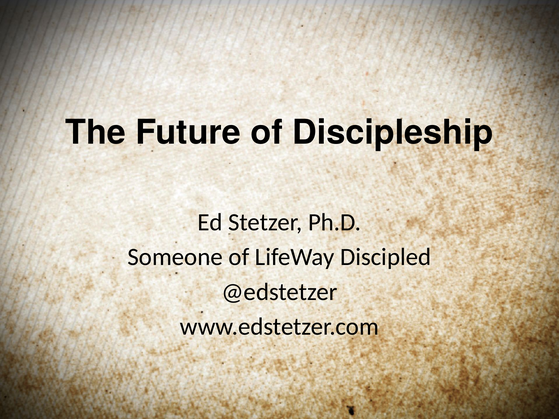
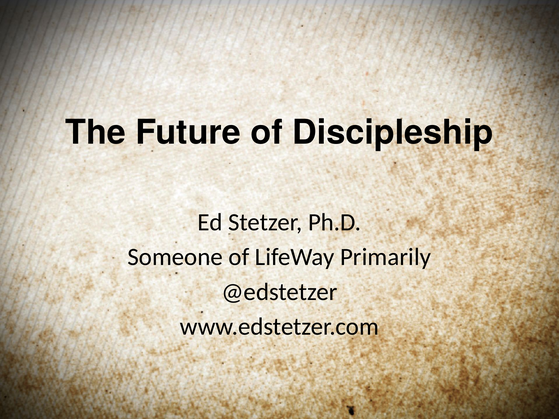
Discipled: Discipled -> Primarily
